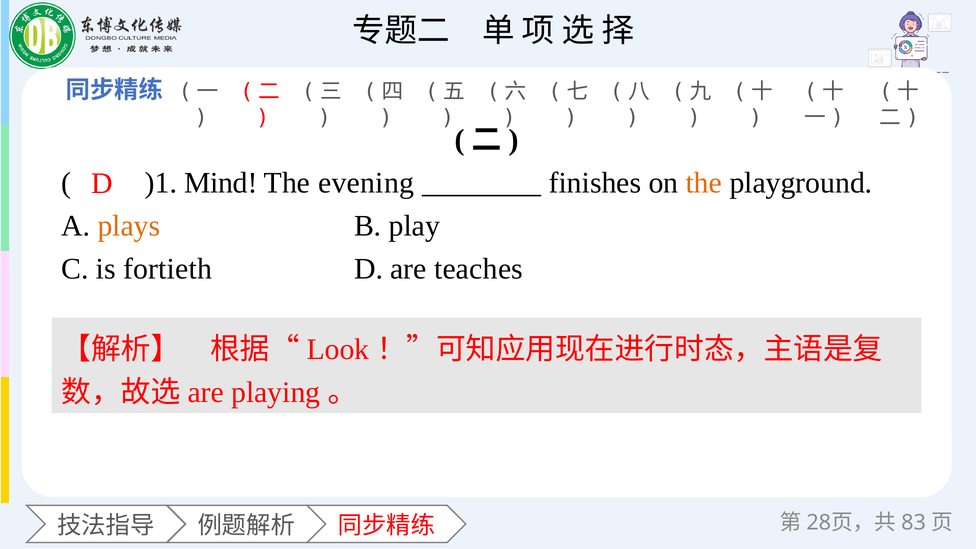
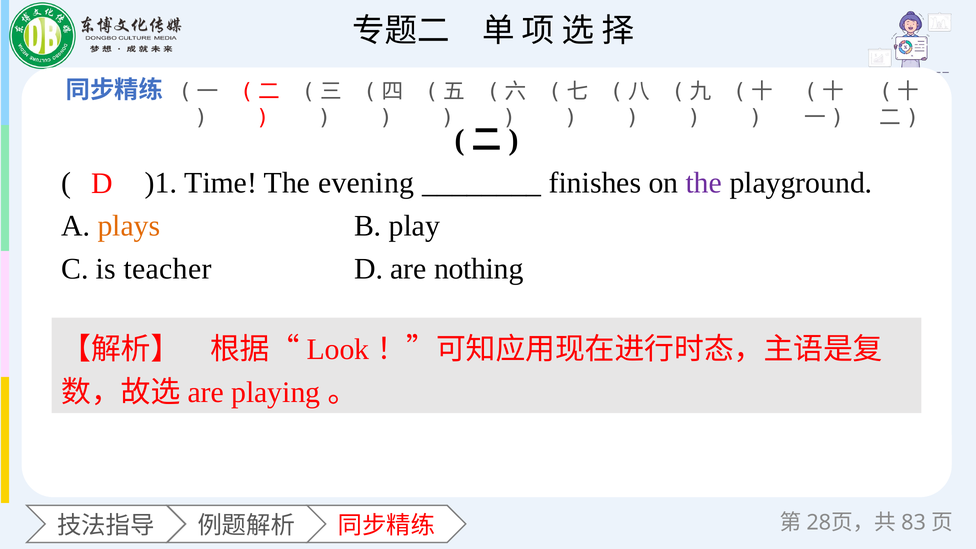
Mind: Mind -> Time
the at (704, 183) colour: orange -> purple
fortieth: fortieth -> teacher
teaches: teaches -> nothing
